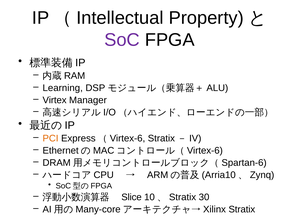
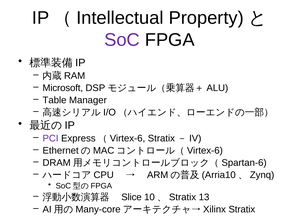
Learning: Learning -> Microsoft
Virtex: Virtex -> Table
PCI colour: orange -> purple
30: 30 -> 13
